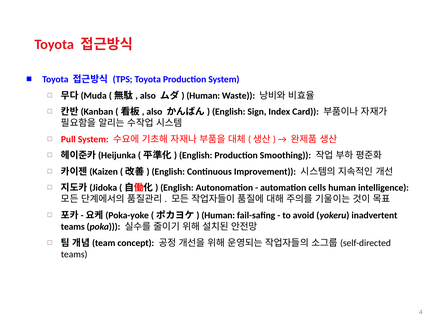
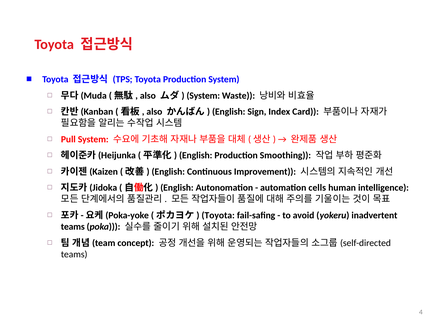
Human at (203, 96): Human -> System
Human at (218, 215): Human -> Toyota
